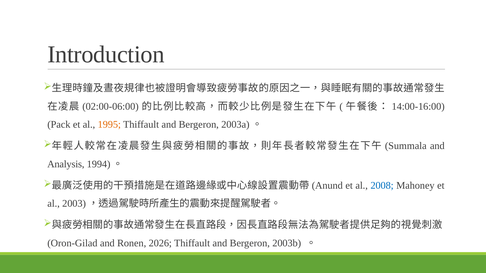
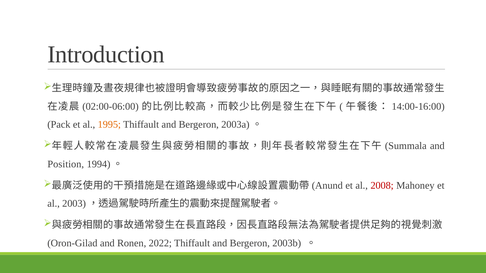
Analysis: Analysis -> Position
2008 colour: blue -> red
2026: 2026 -> 2022
